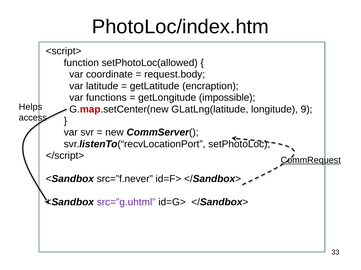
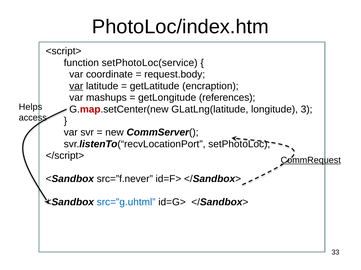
setPhotoLoc(allowed: setPhotoLoc(allowed -> setPhotoLoc(service
var at (76, 86) underline: none -> present
functions: functions -> mashups
impossible: impossible -> references
9: 9 -> 3
src=”g.uhtml colour: purple -> blue
